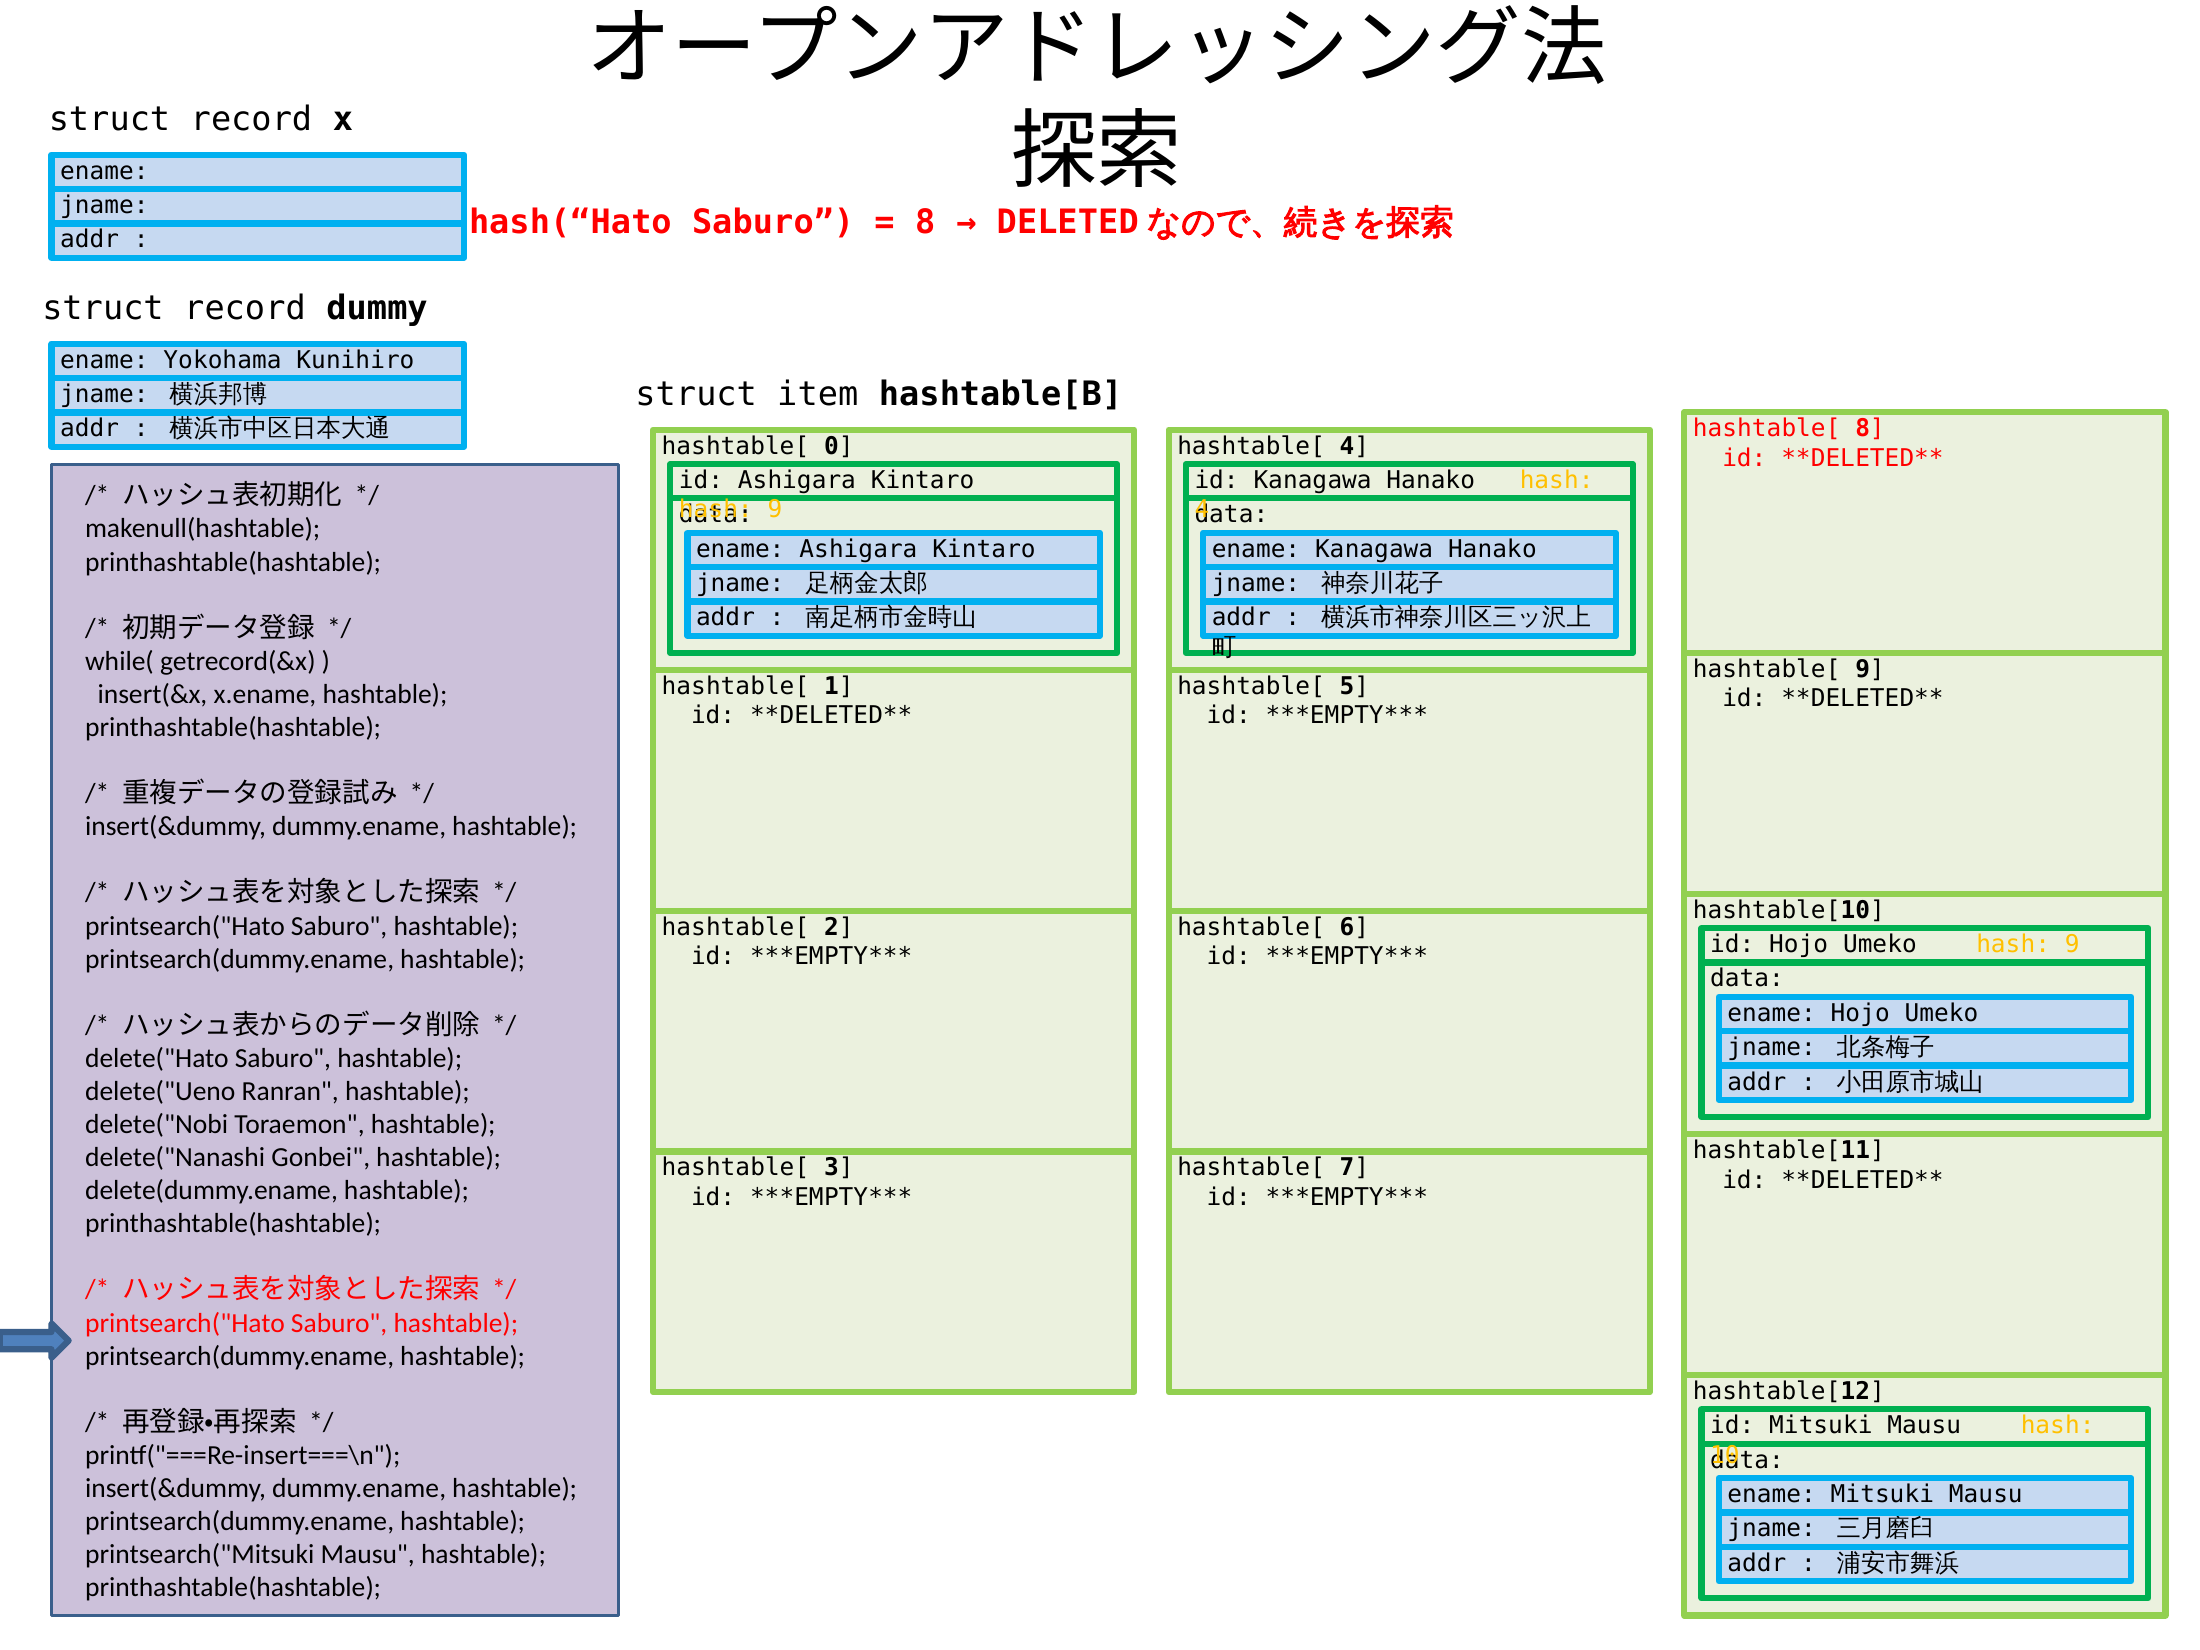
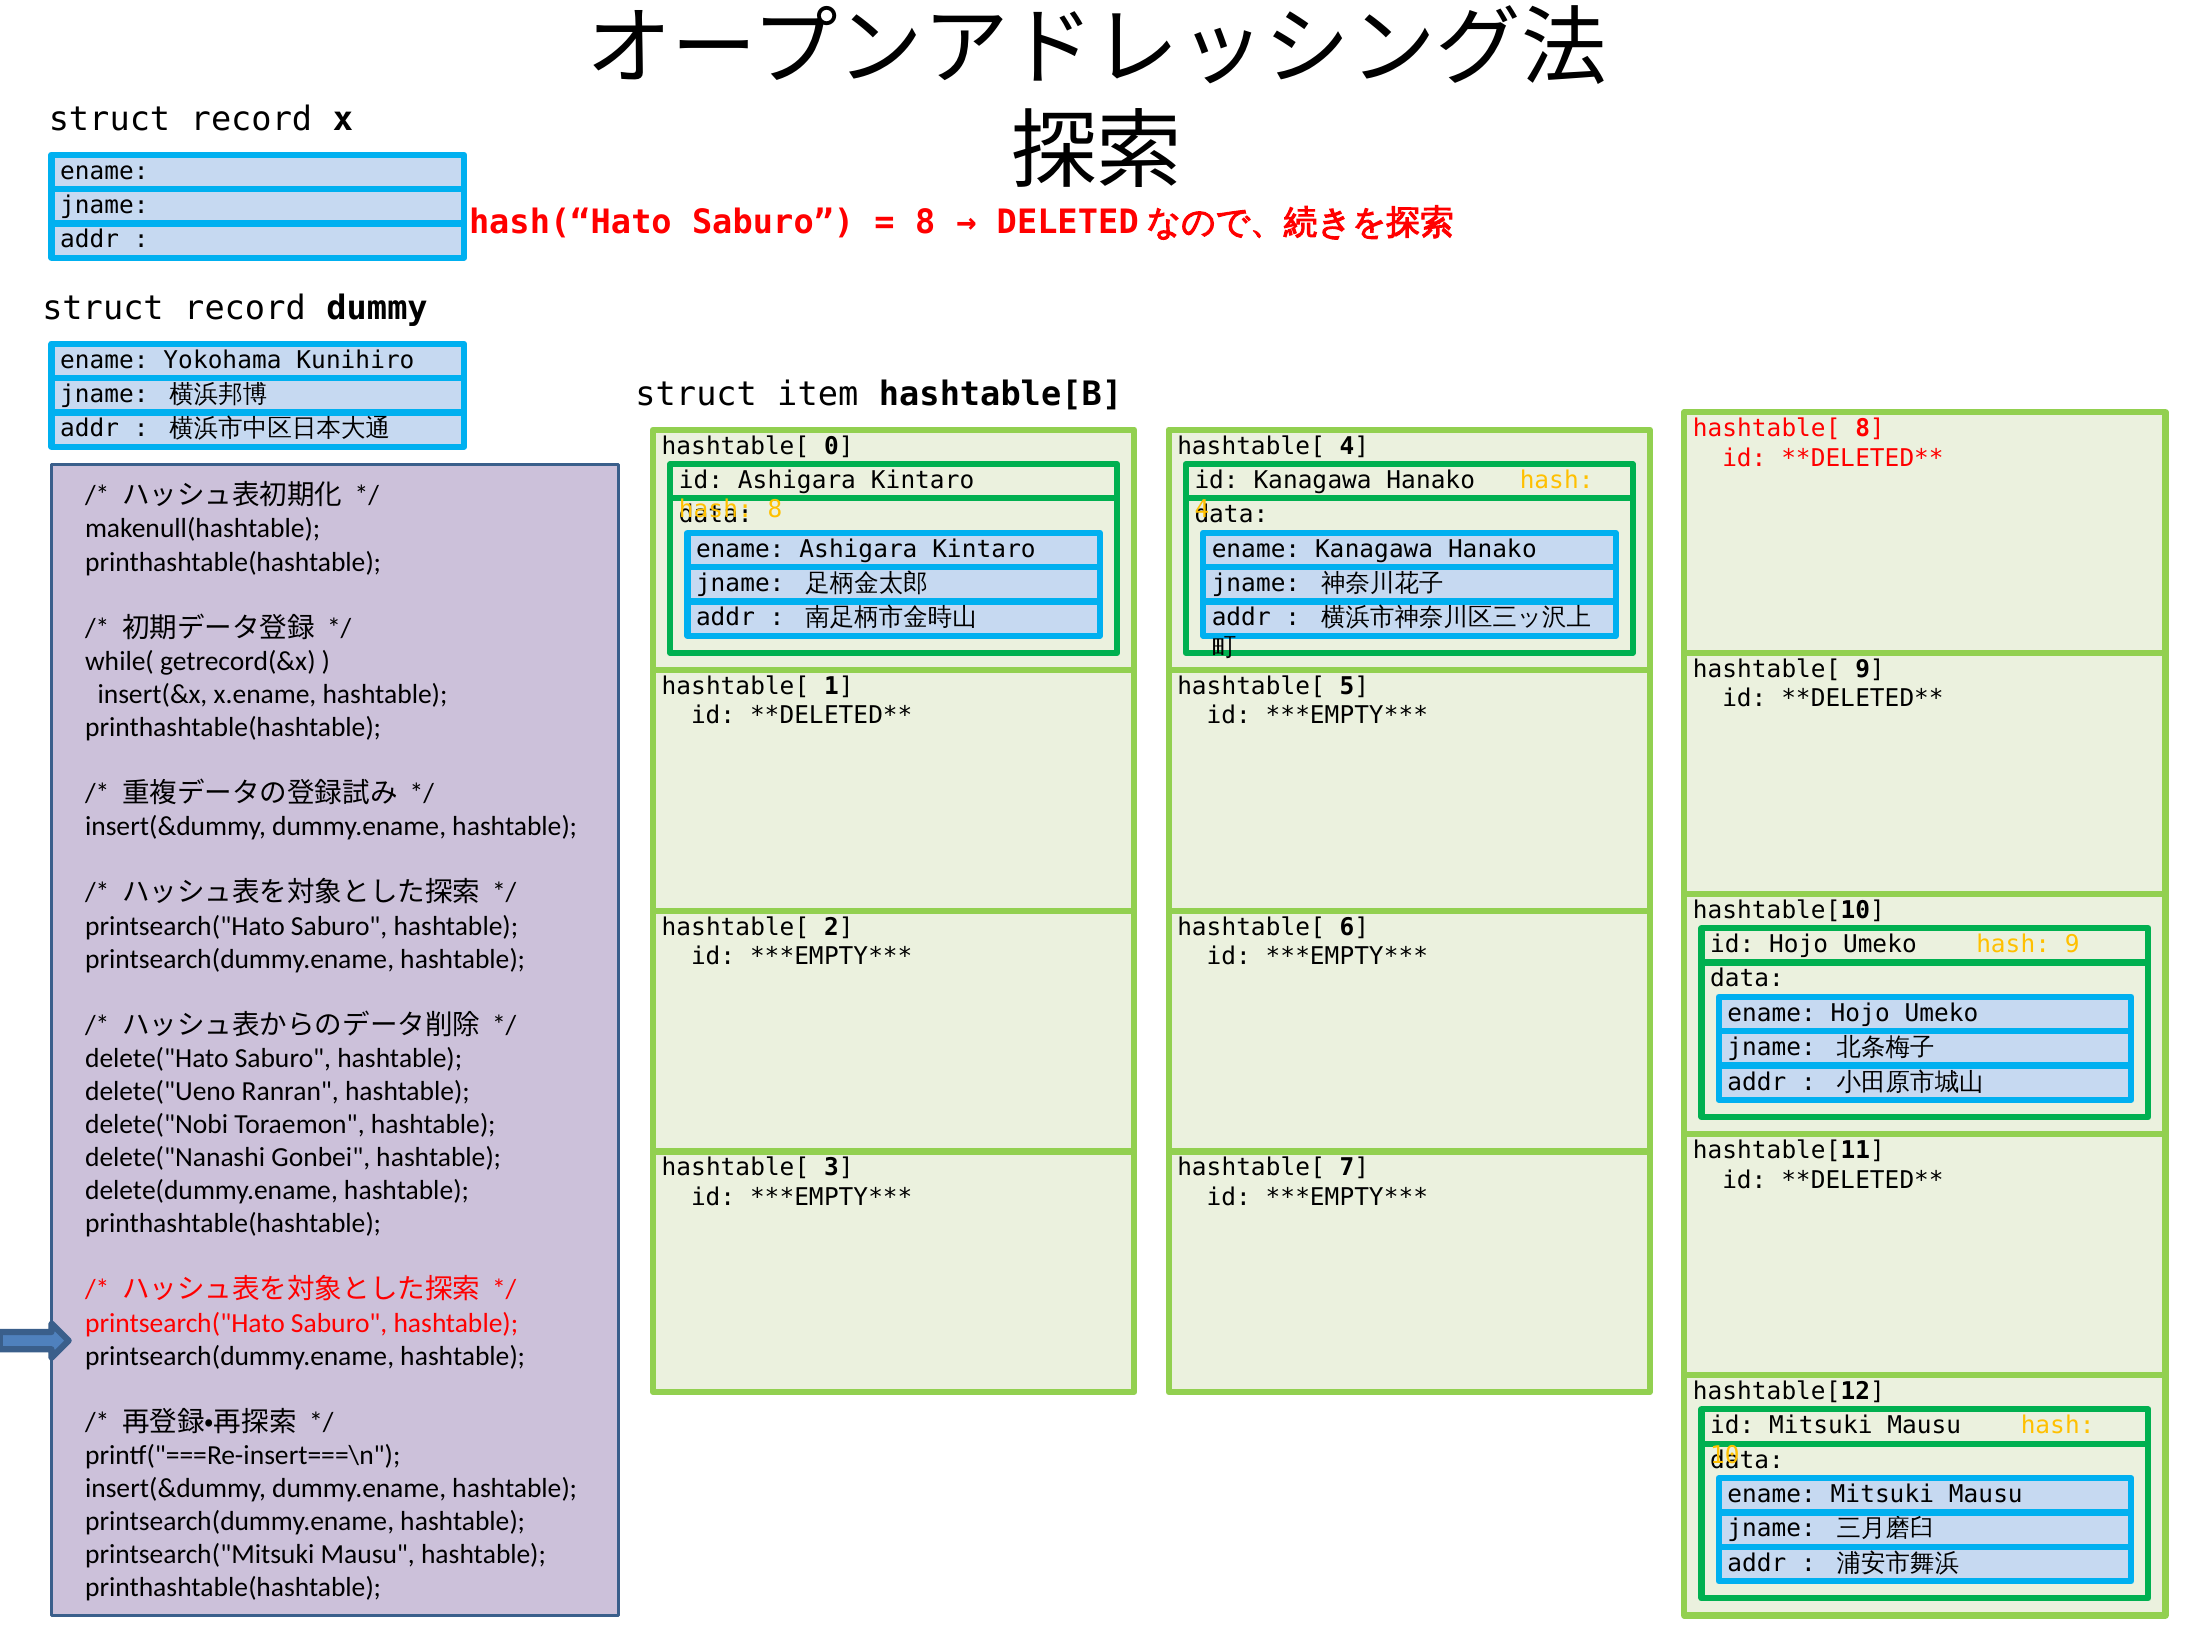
9 at (775, 510): 9 -> 8
